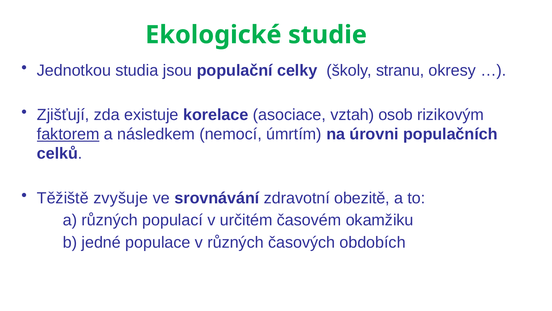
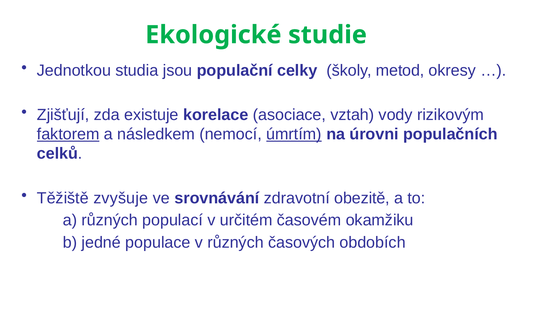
stranu: stranu -> metod
osob: osob -> vody
úmrtím underline: none -> present
